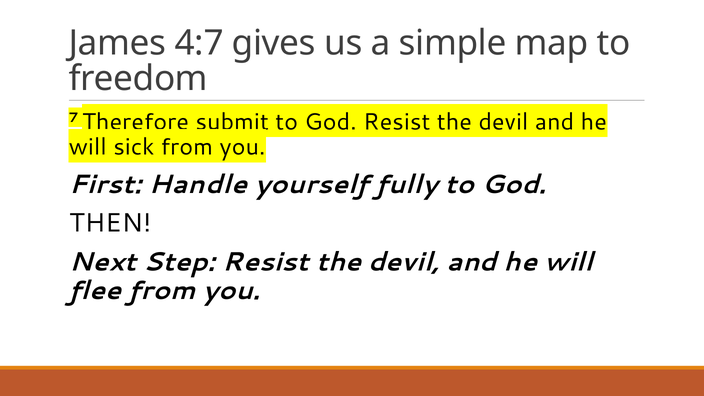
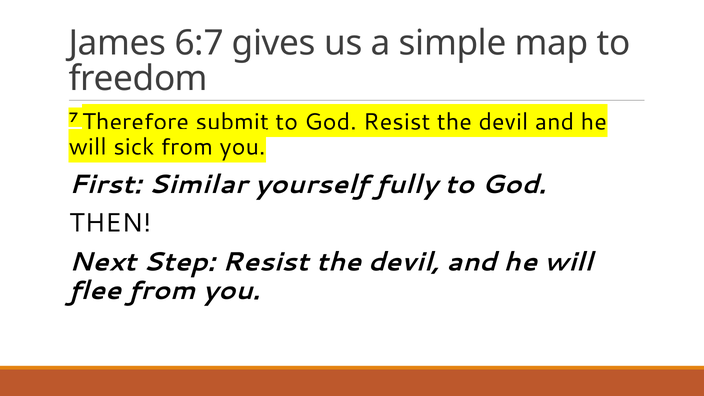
4:7: 4:7 -> 6:7
Handle: Handle -> Similar
